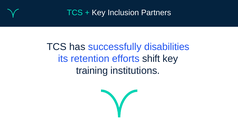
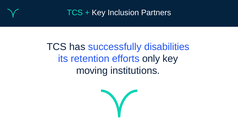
shift: shift -> only
training: training -> moving
